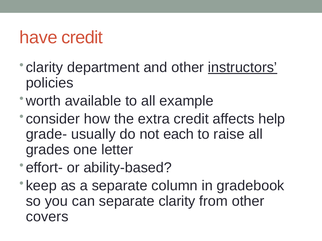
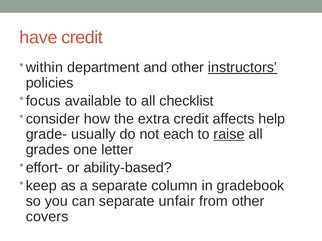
clarity at (44, 68): clarity -> within
worth: worth -> focus
example: example -> checklist
raise underline: none -> present
separate clarity: clarity -> unfair
